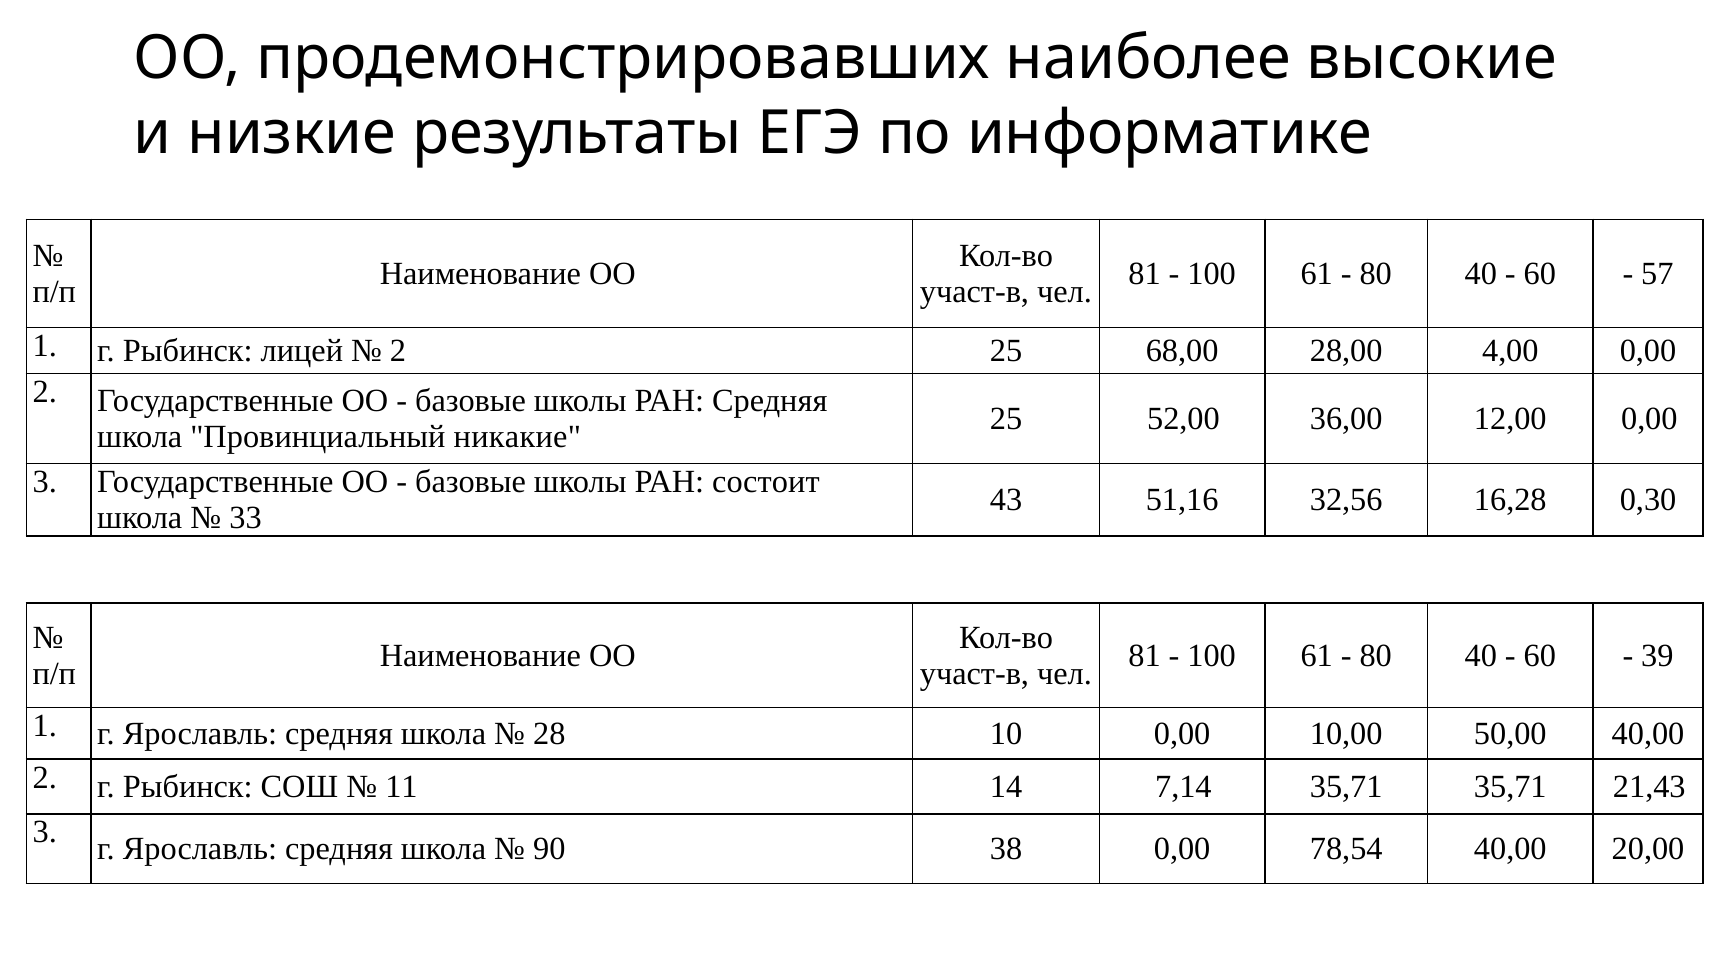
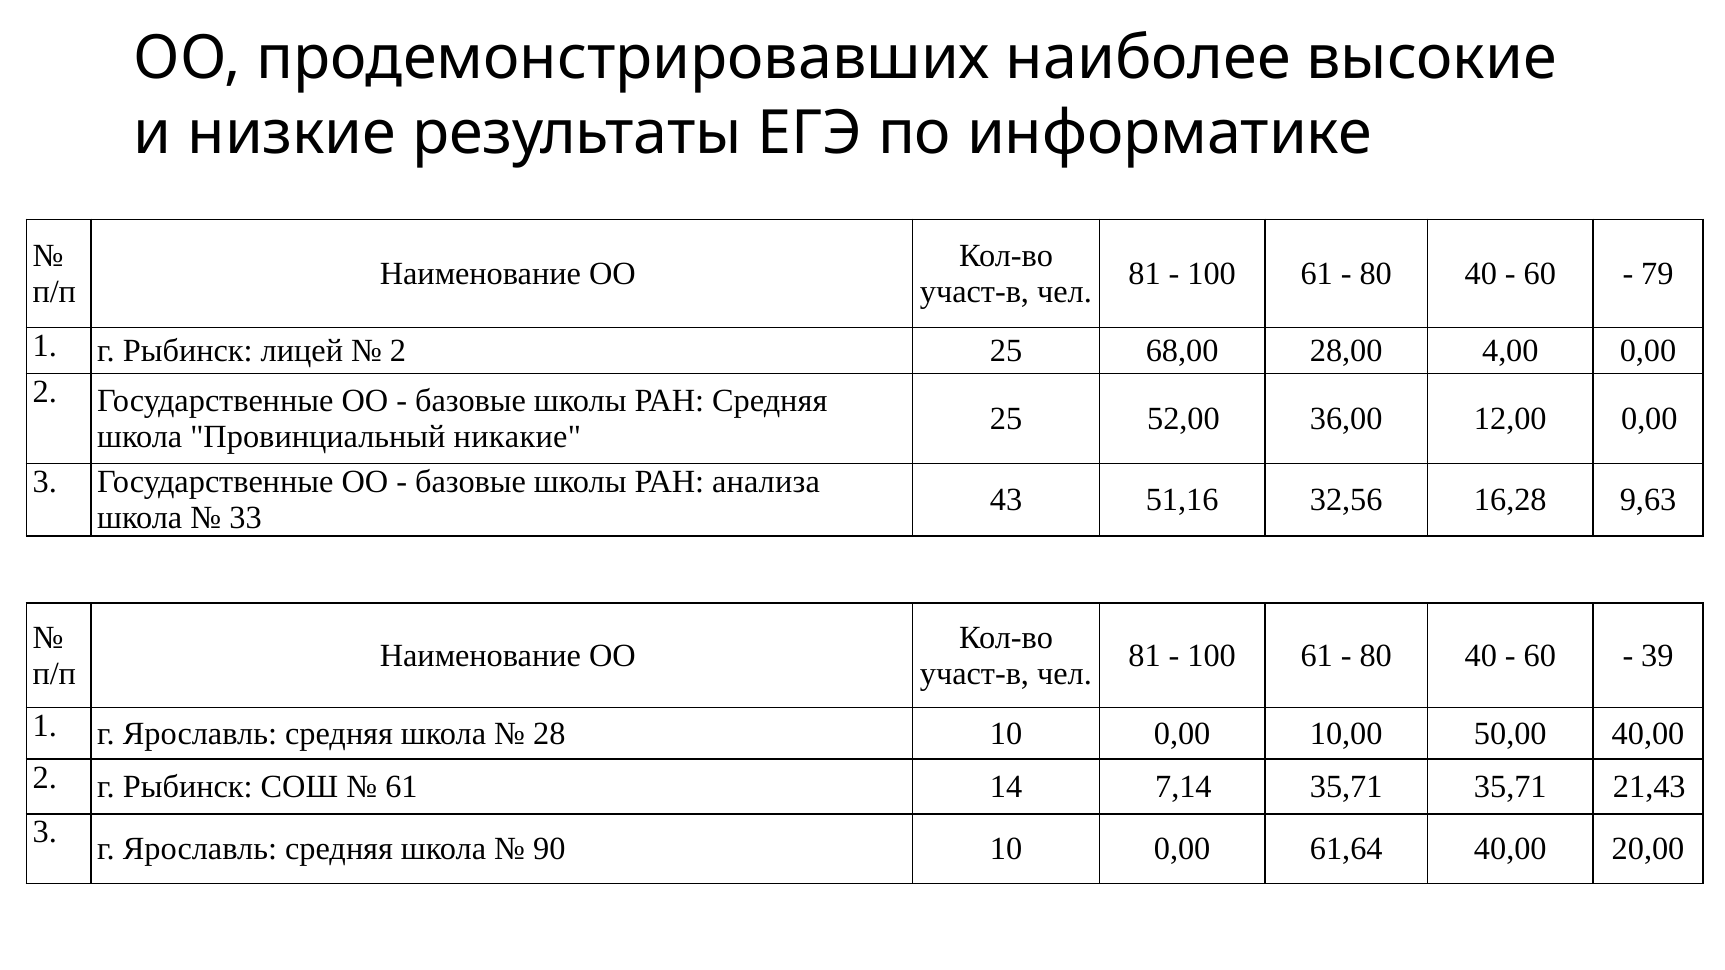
57: 57 -> 79
состоит: состоит -> анализа
0,30: 0,30 -> 9,63
11 at (401, 787): 11 -> 61
90 38: 38 -> 10
78,54: 78,54 -> 61,64
